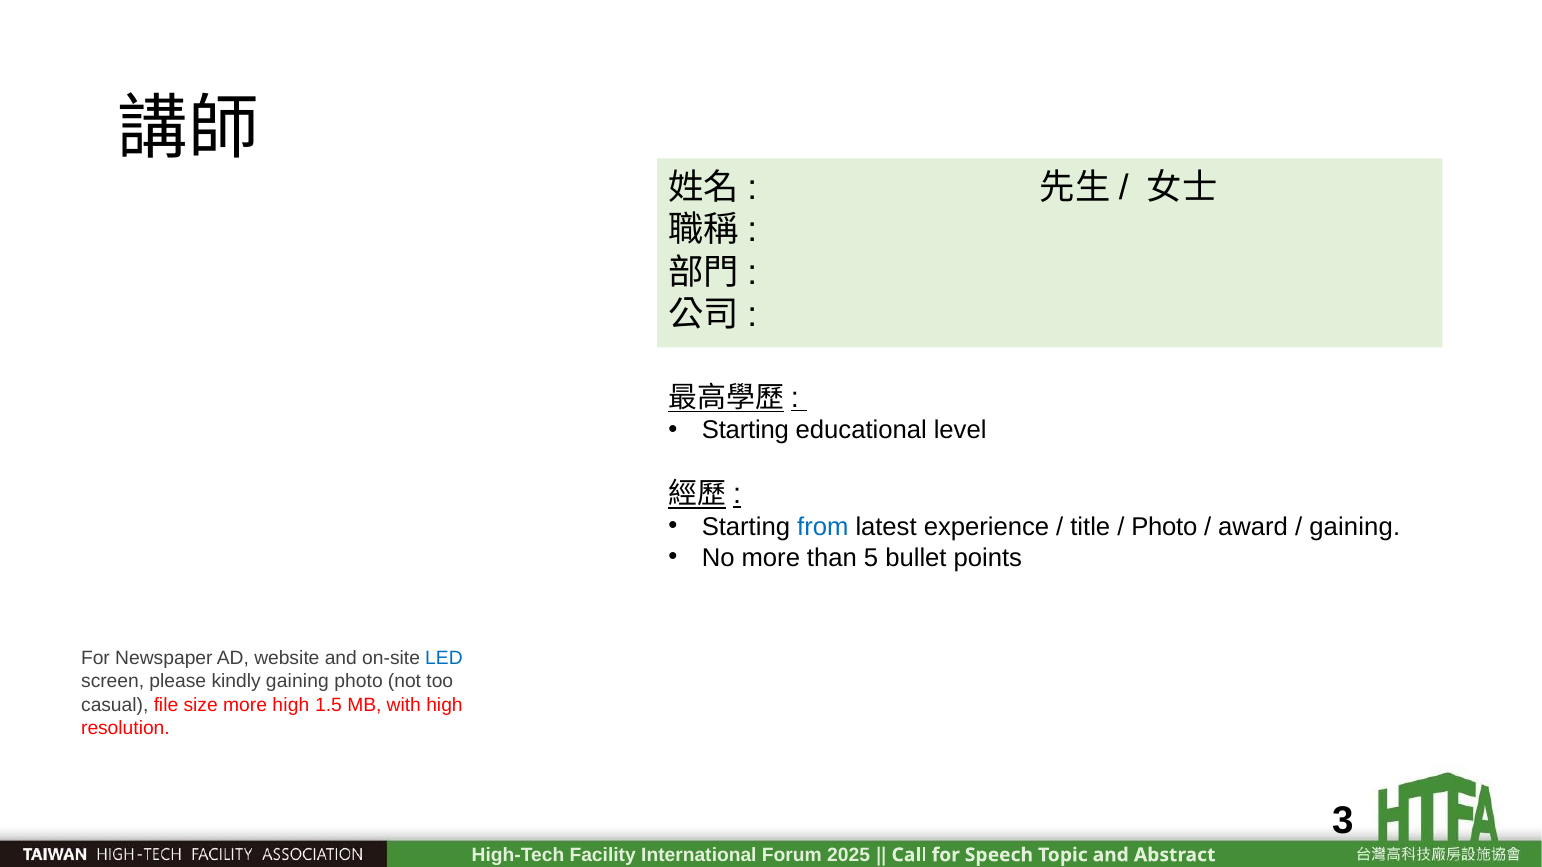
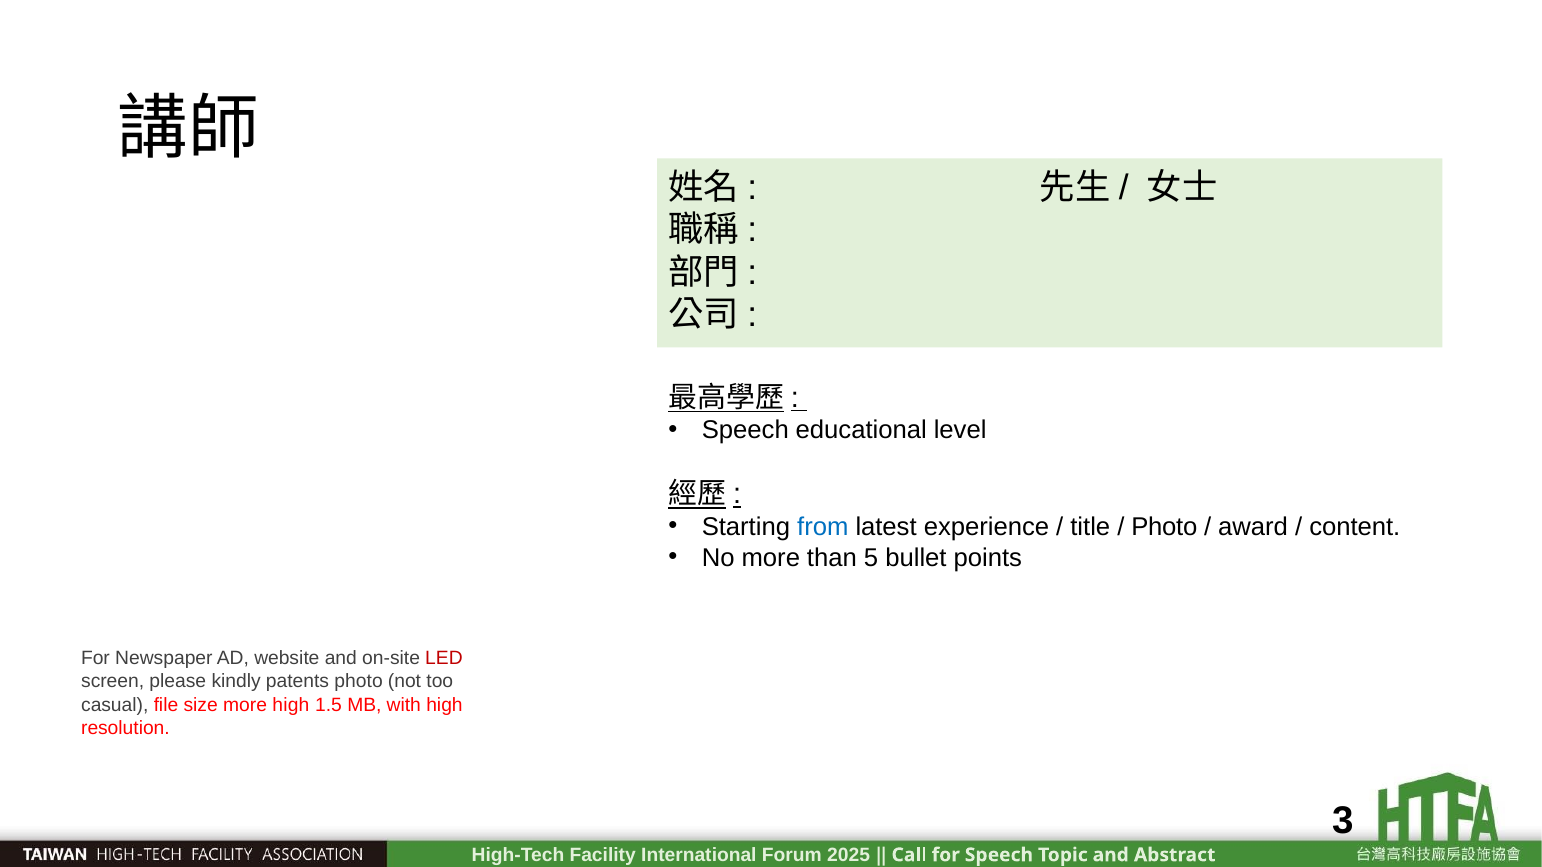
Starting at (745, 430): Starting -> Speech
gaining at (1355, 527): gaining -> content
LED colour: blue -> red
kindly gaining: gaining -> patents
